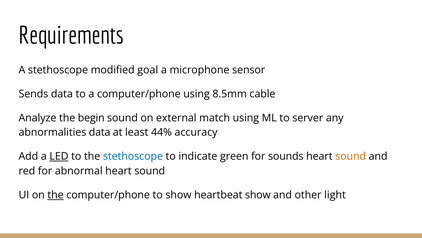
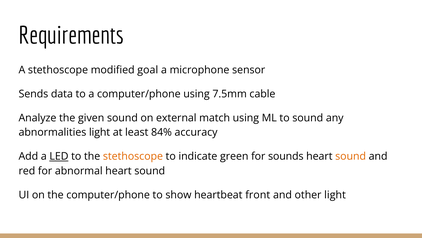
8.5mm: 8.5mm -> 7.5mm
begin: begin -> given
to server: server -> sound
abnormalities data: data -> light
44%: 44% -> 84%
stethoscope at (133, 156) colour: blue -> orange
the at (56, 195) underline: present -> none
heartbeat show: show -> front
